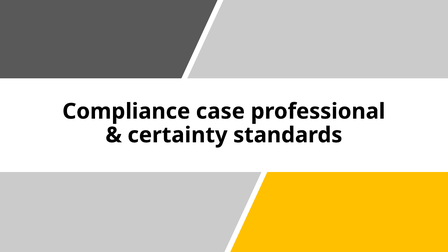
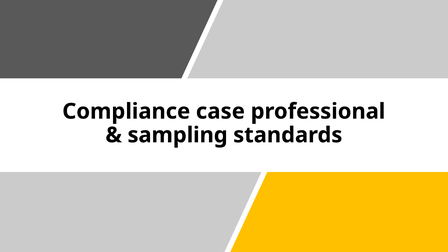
certainty: certainty -> sampling
